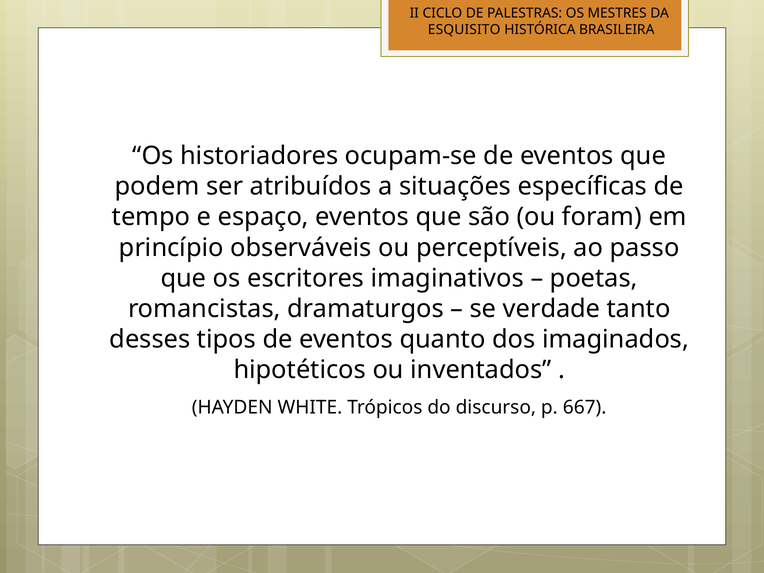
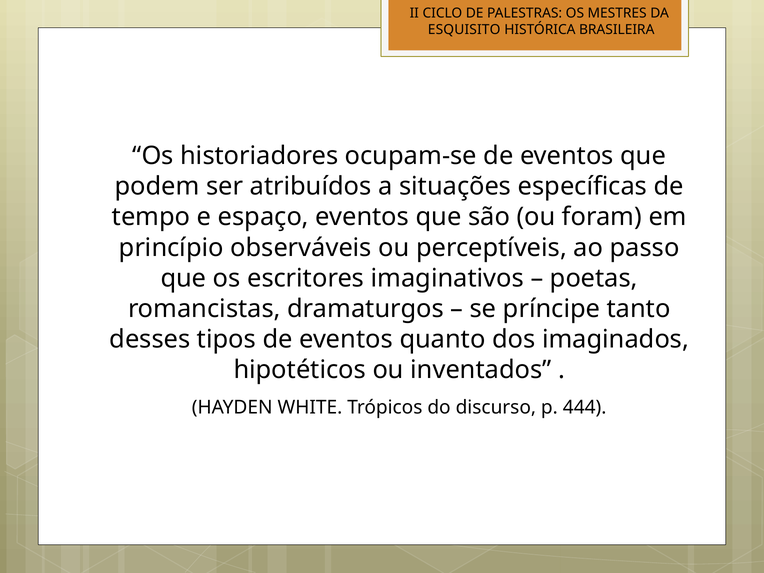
verdade: verdade -> príncipe
667: 667 -> 444
